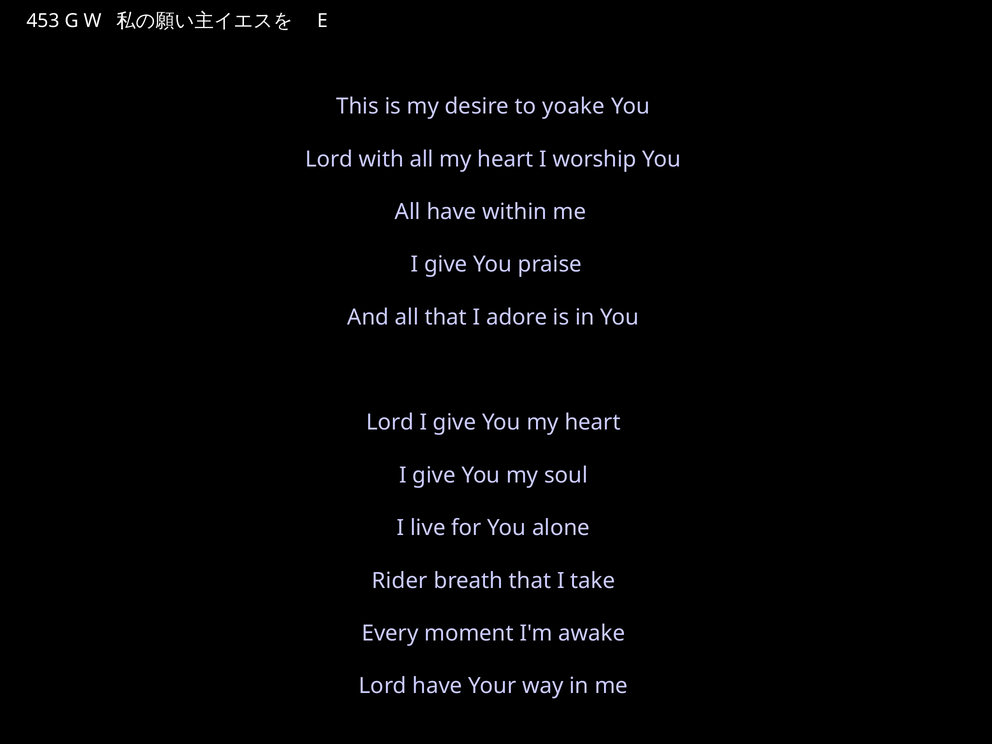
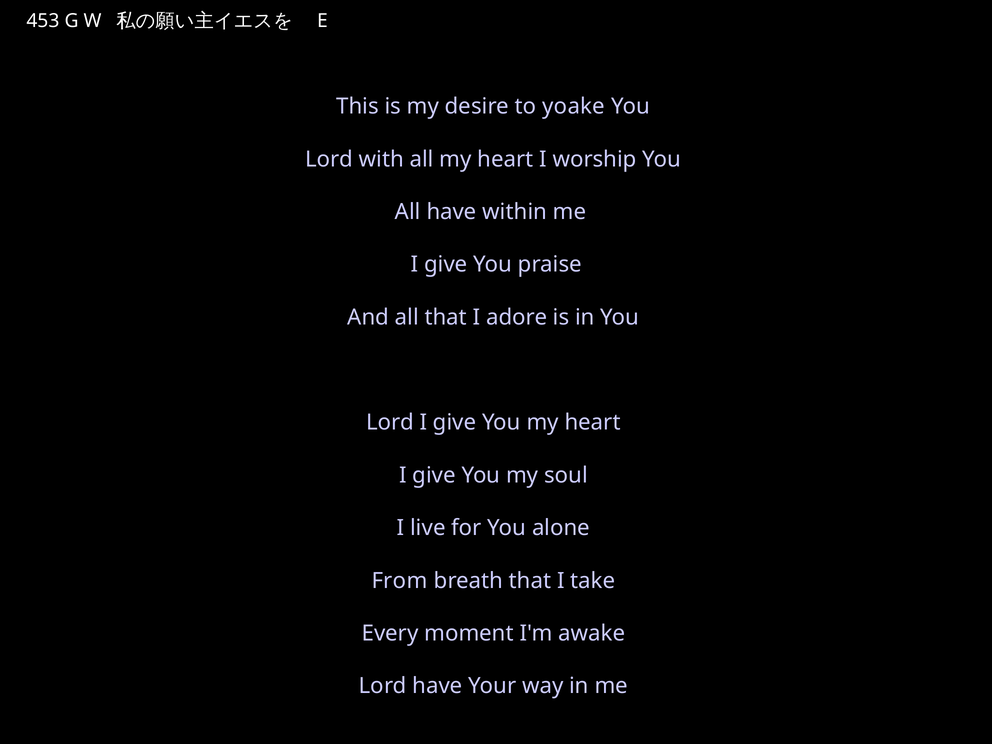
Rider: Rider -> From
